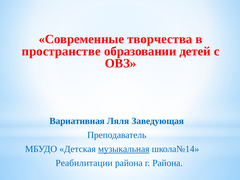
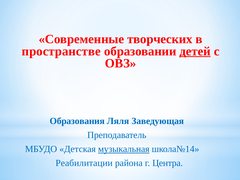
творчества: творчества -> творческих
детей underline: none -> present
Вариативная: Вариативная -> Образования
г Района: Района -> Центра
